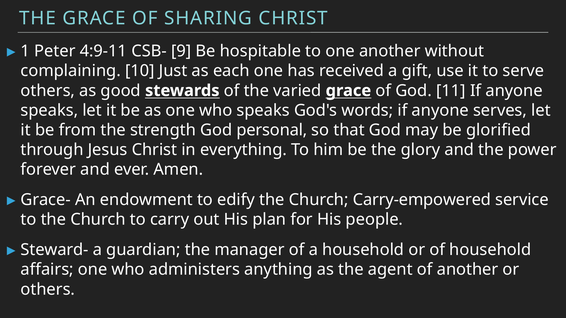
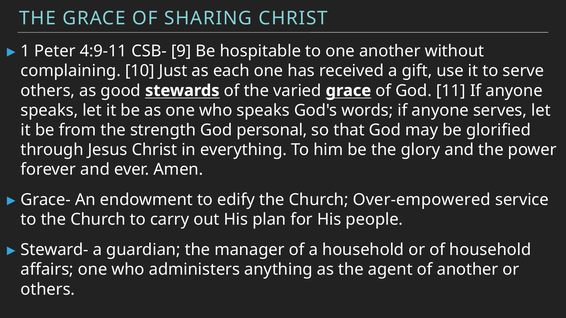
Carry-empowered: Carry-empowered -> Over-empowered
